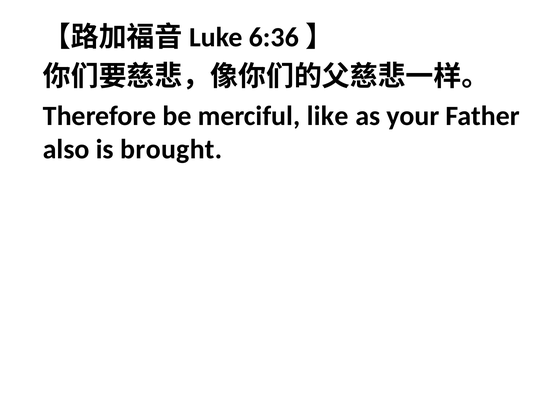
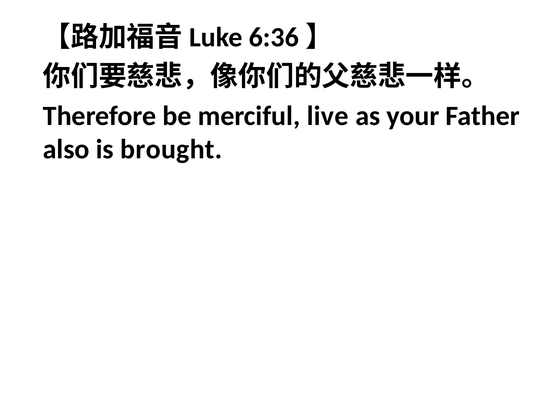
like: like -> live
